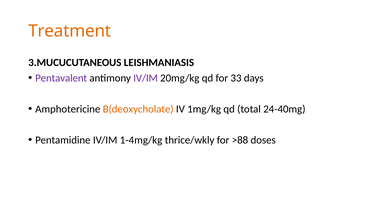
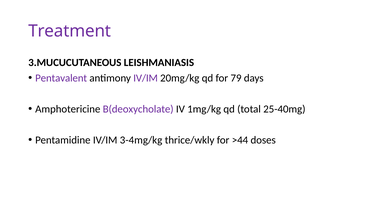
Treatment colour: orange -> purple
33: 33 -> 79
B(deoxycholate colour: orange -> purple
24-40mg: 24-40mg -> 25-40mg
1-4mg/kg: 1-4mg/kg -> 3-4mg/kg
>88: >88 -> >44
